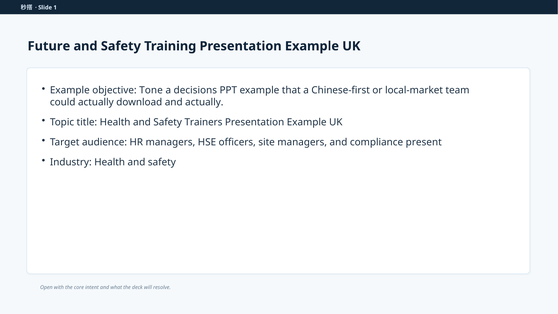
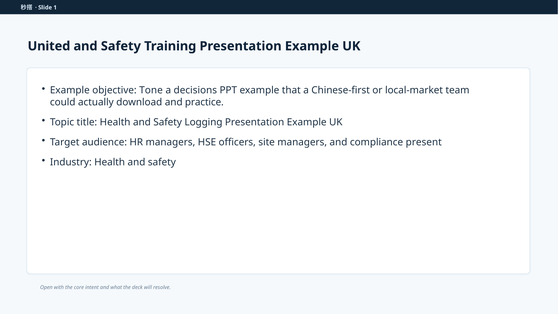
Future: Future -> United
and actually: actually -> practice
Trainers: Trainers -> Logging
